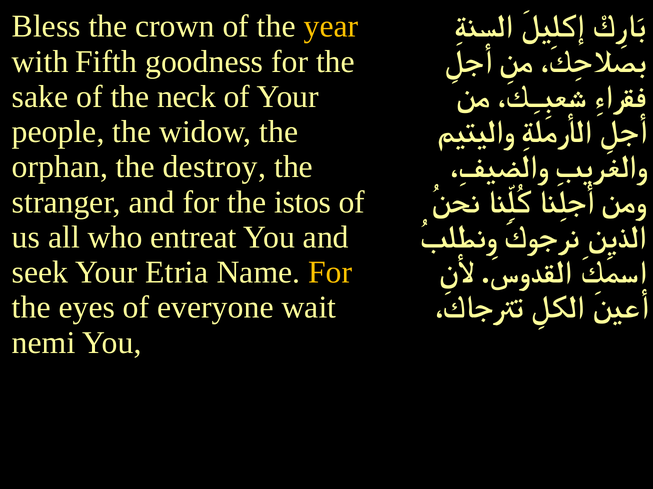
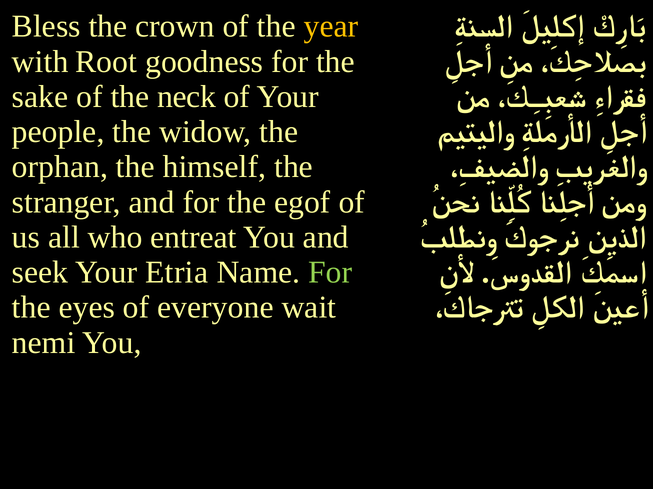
Fifth: Fifth -> Root
destroy: destroy -> himself
istos: istos -> egof
For at (330, 273) colour: yellow -> light green
